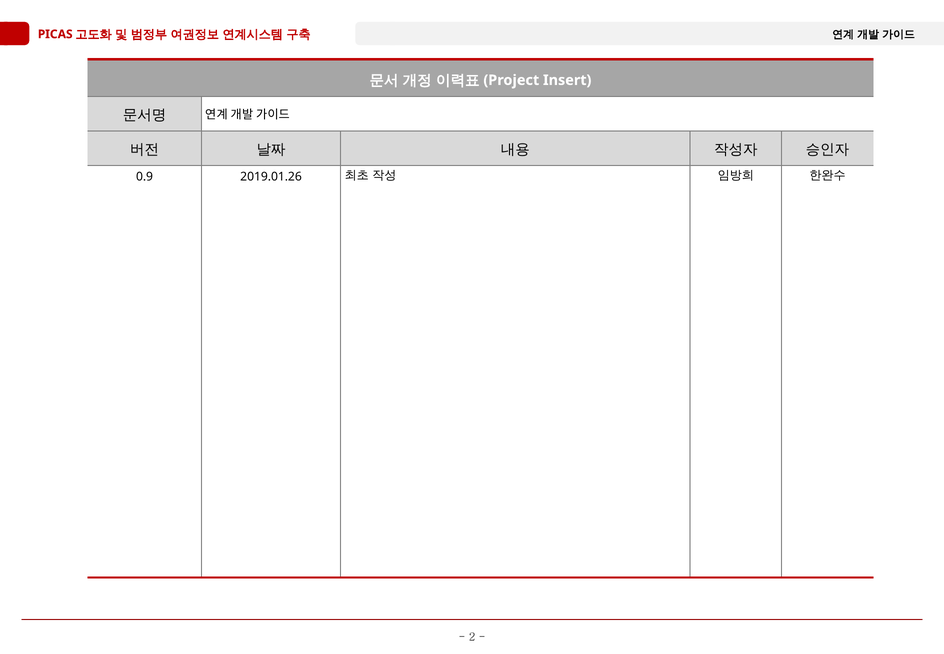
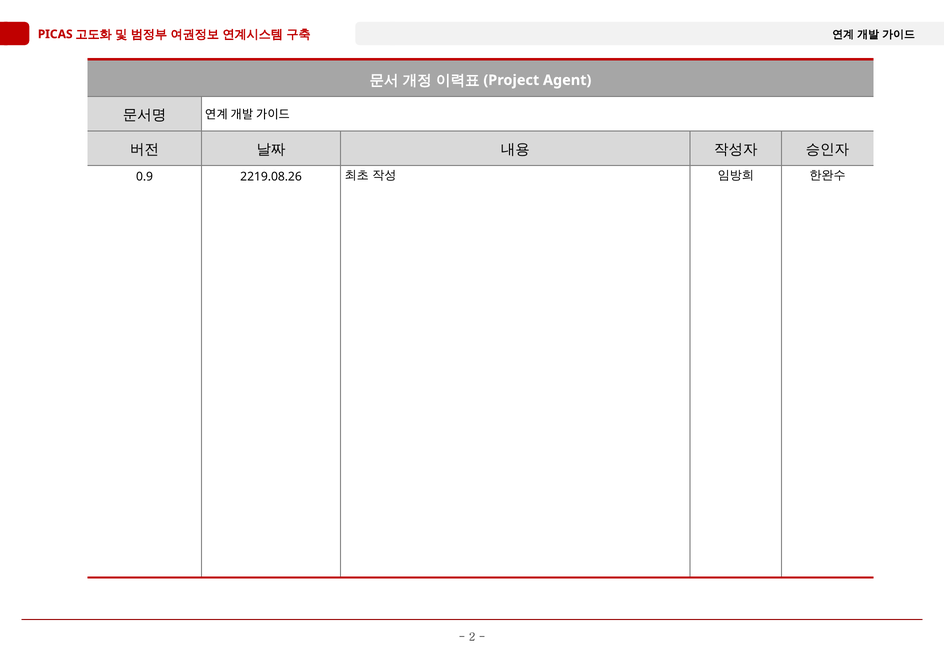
Insert: Insert -> Agent
2019.01.26: 2019.01.26 -> 2219.08.26
